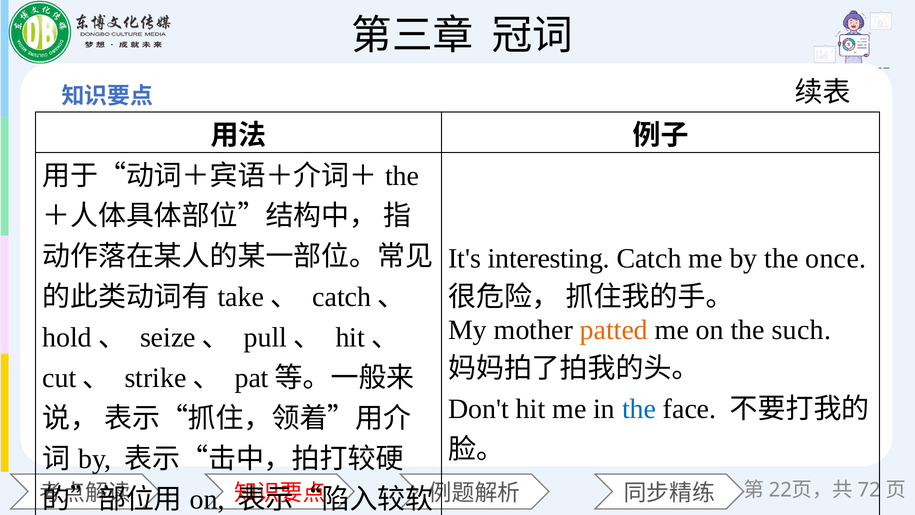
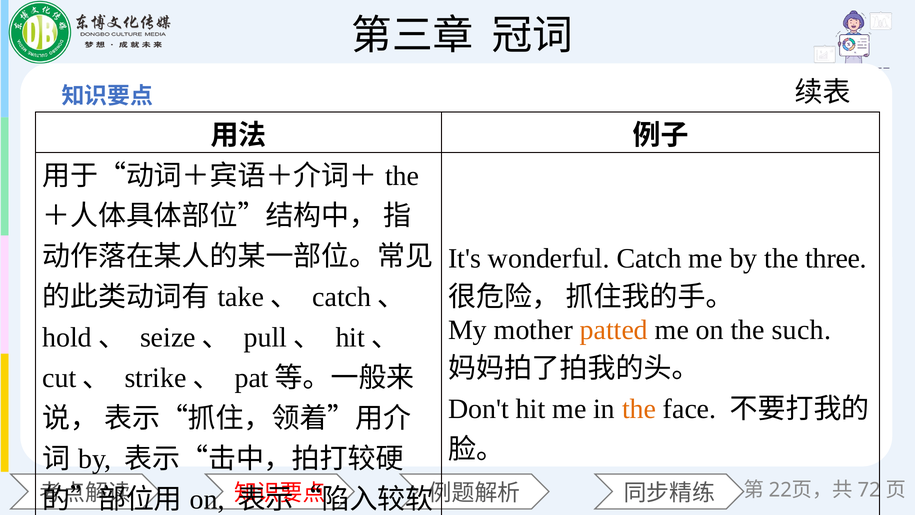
interesting: interesting -> wonderful
once: once -> three
the at (639, 409) colour: blue -> orange
